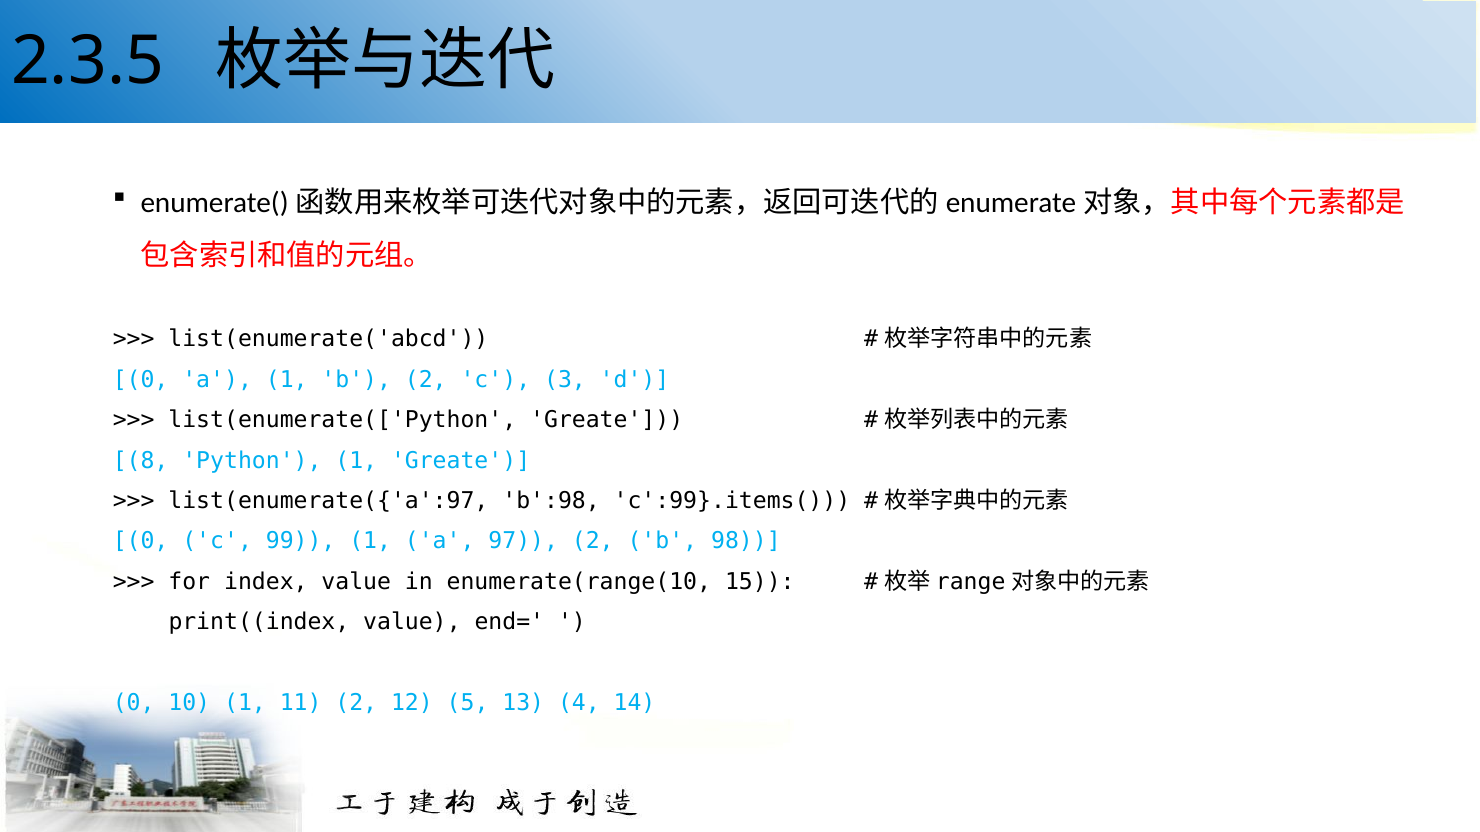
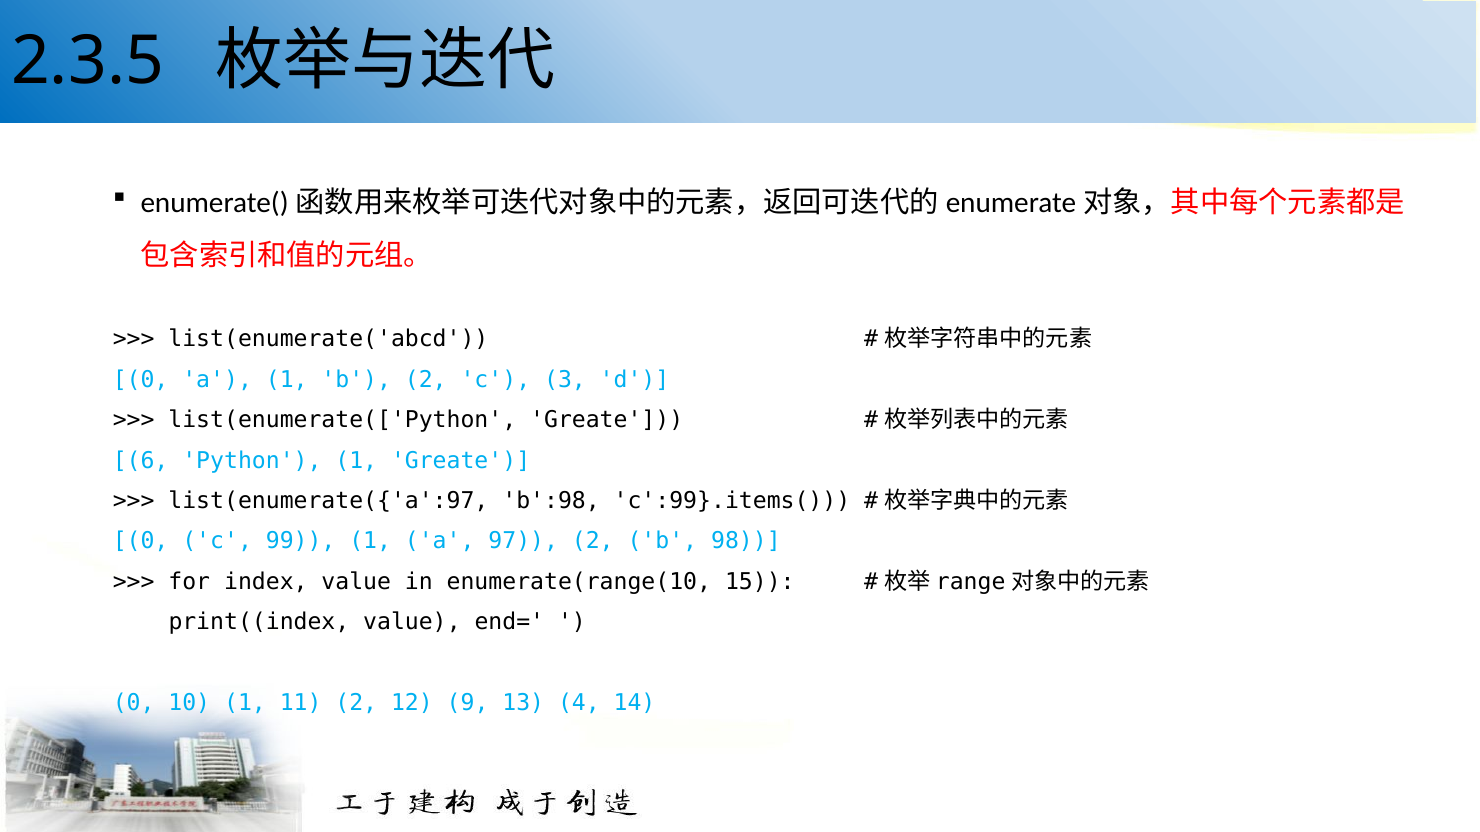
8: 8 -> 6
5: 5 -> 9
